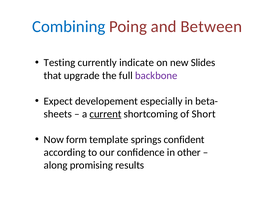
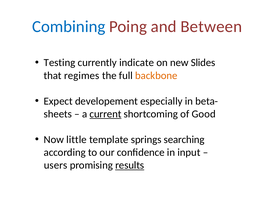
upgrade: upgrade -> regimes
backbone colour: purple -> orange
Short: Short -> Good
form: form -> little
confident: confident -> searching
other: other -> input
along: along -> users
results underline: none -> present
